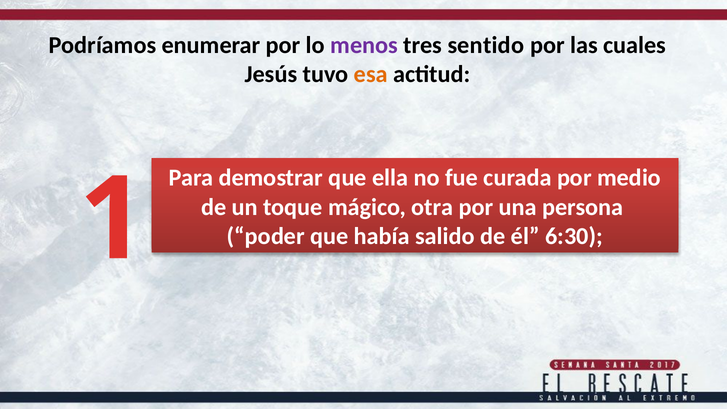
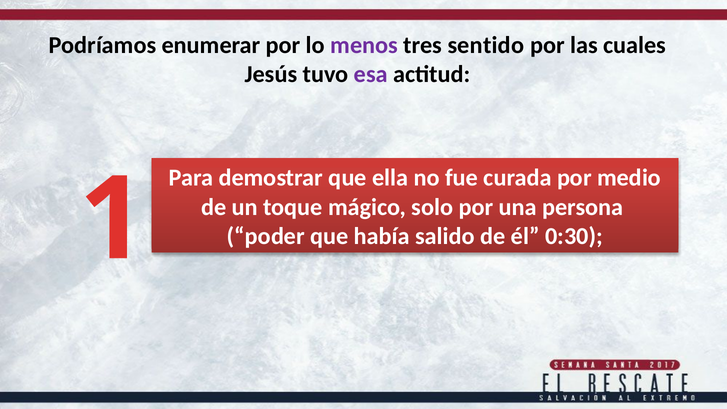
esa colour: orange -> purple
otra: otra -> solo
6:30: 6:30 -> 0:30
